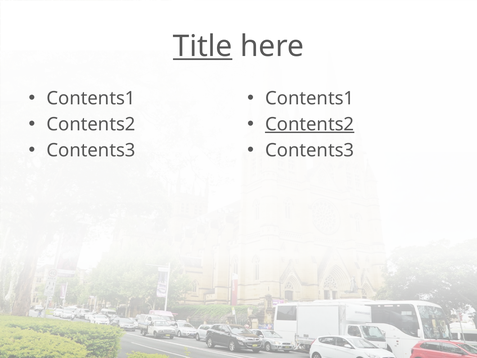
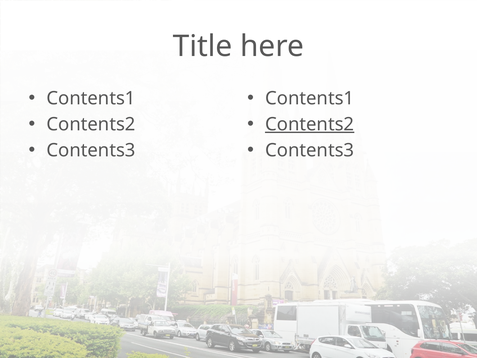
Title underline: present -> none
